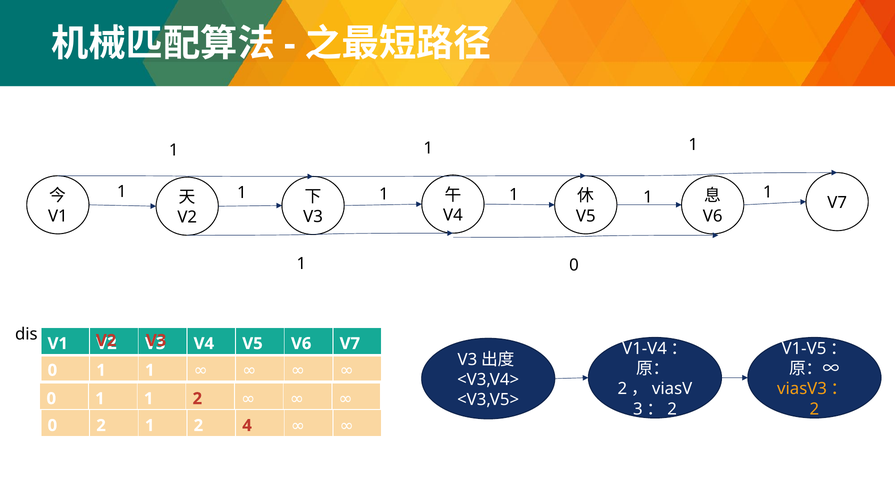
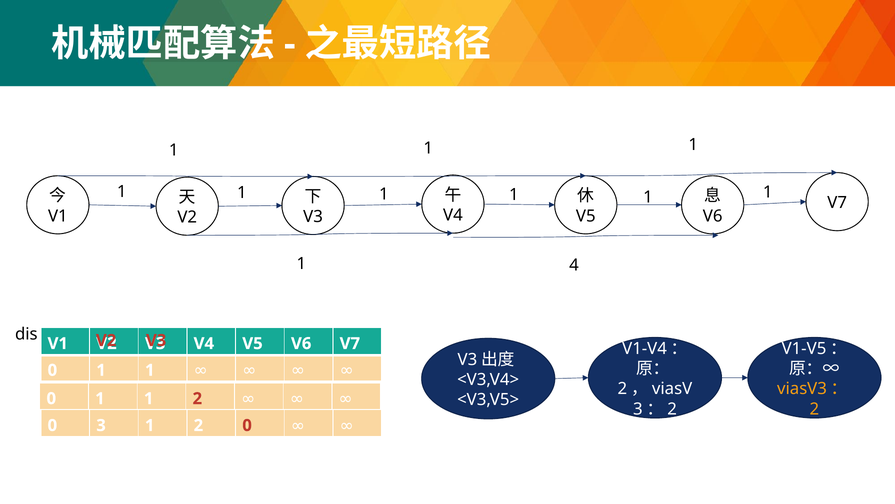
1 0: 0 -> 4
0 2: 2 -> 3
2 4: 4 -> 0
